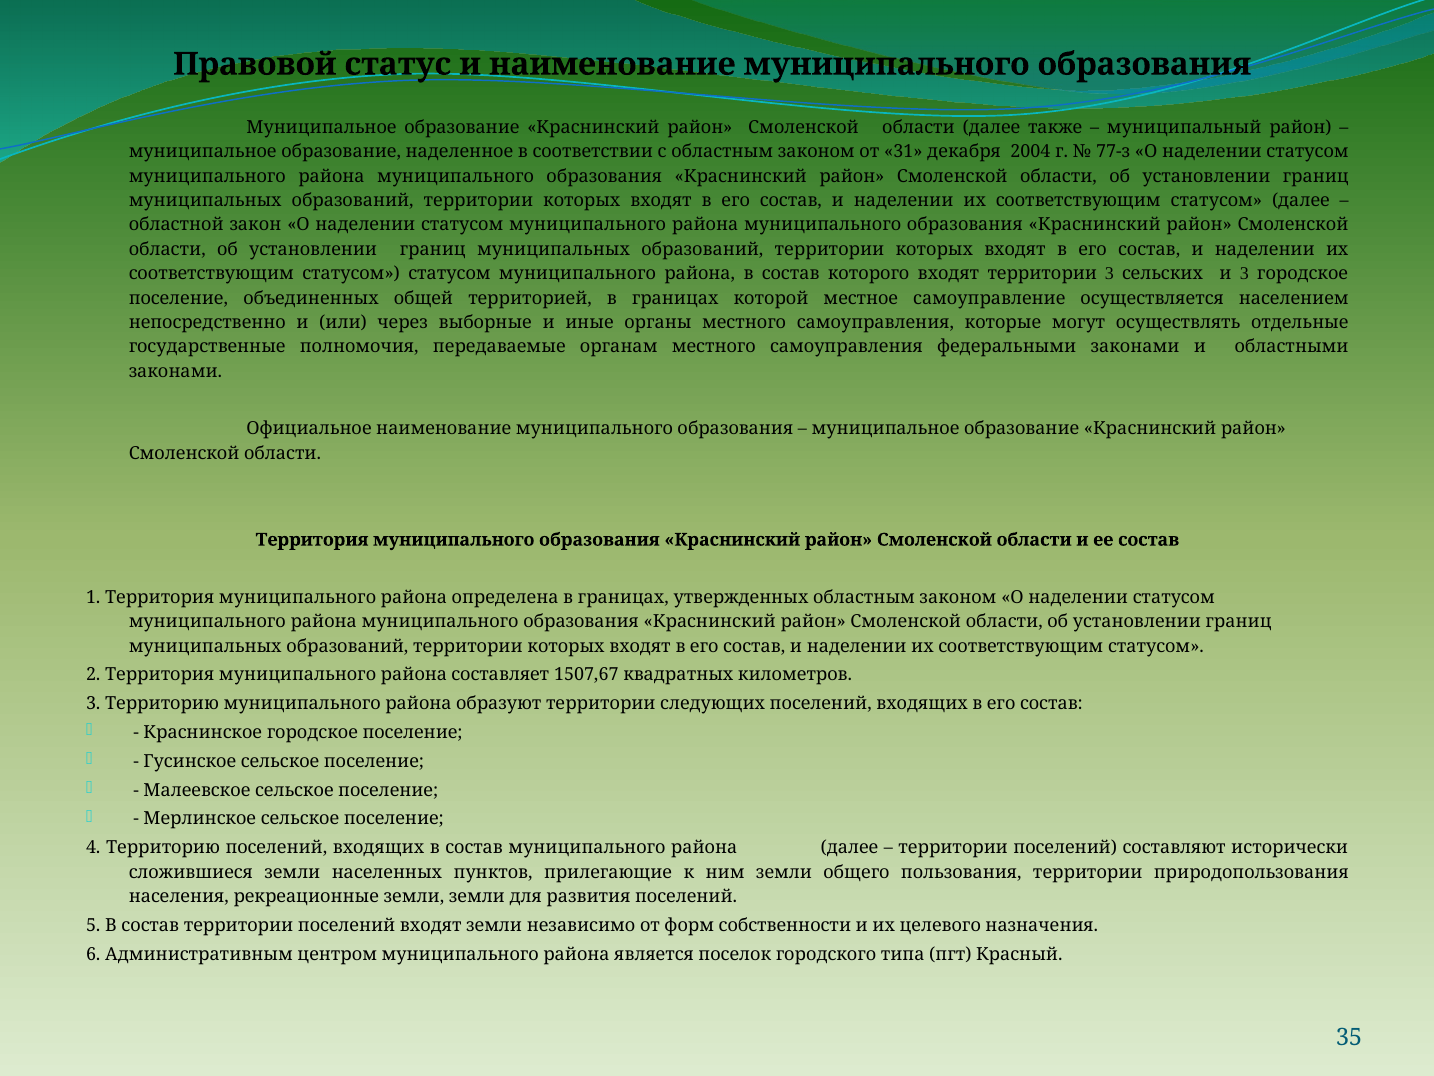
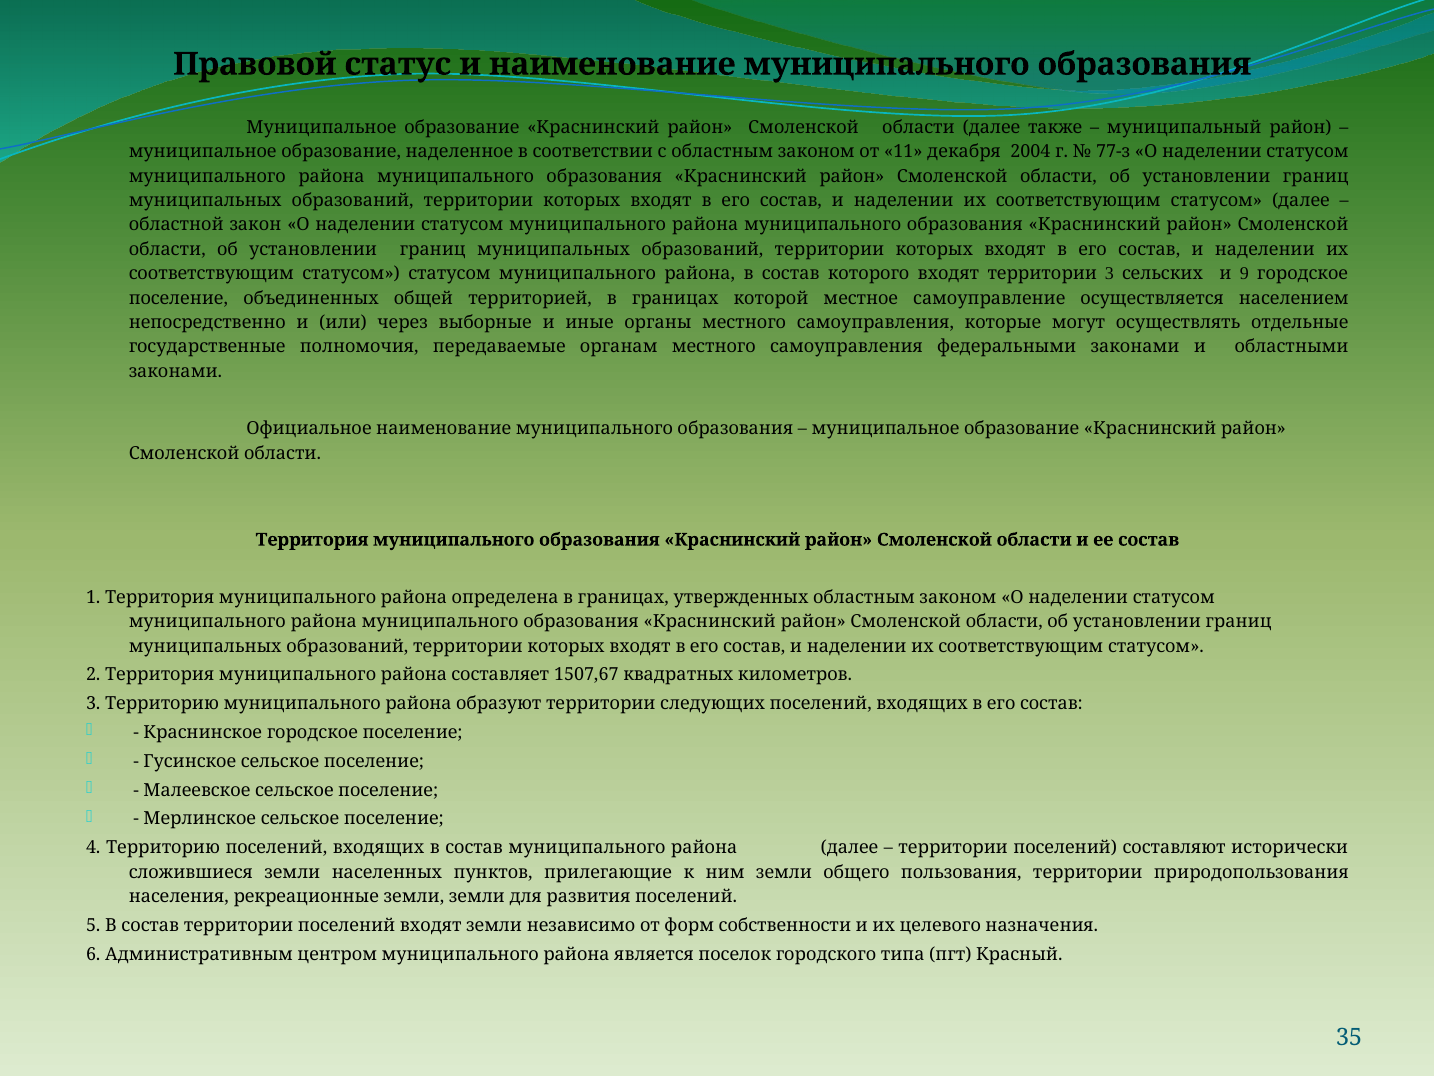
31: 31 -> 11
и 3: 3 -> 9
